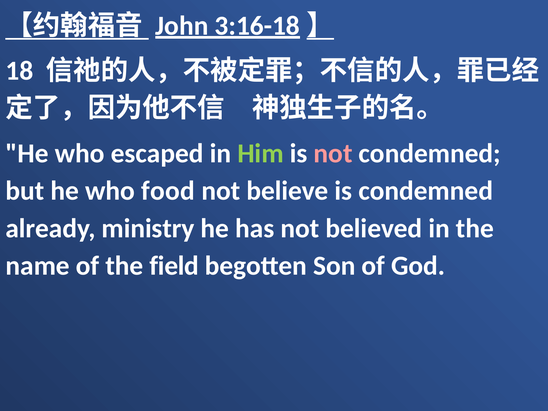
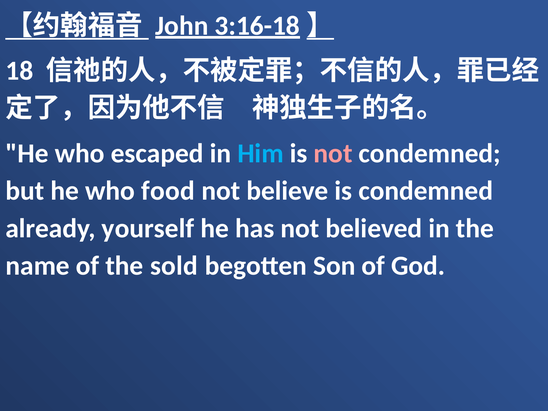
Him colour: light green -> light blue
ministry: ministry -> yourself
field: field -> sold
